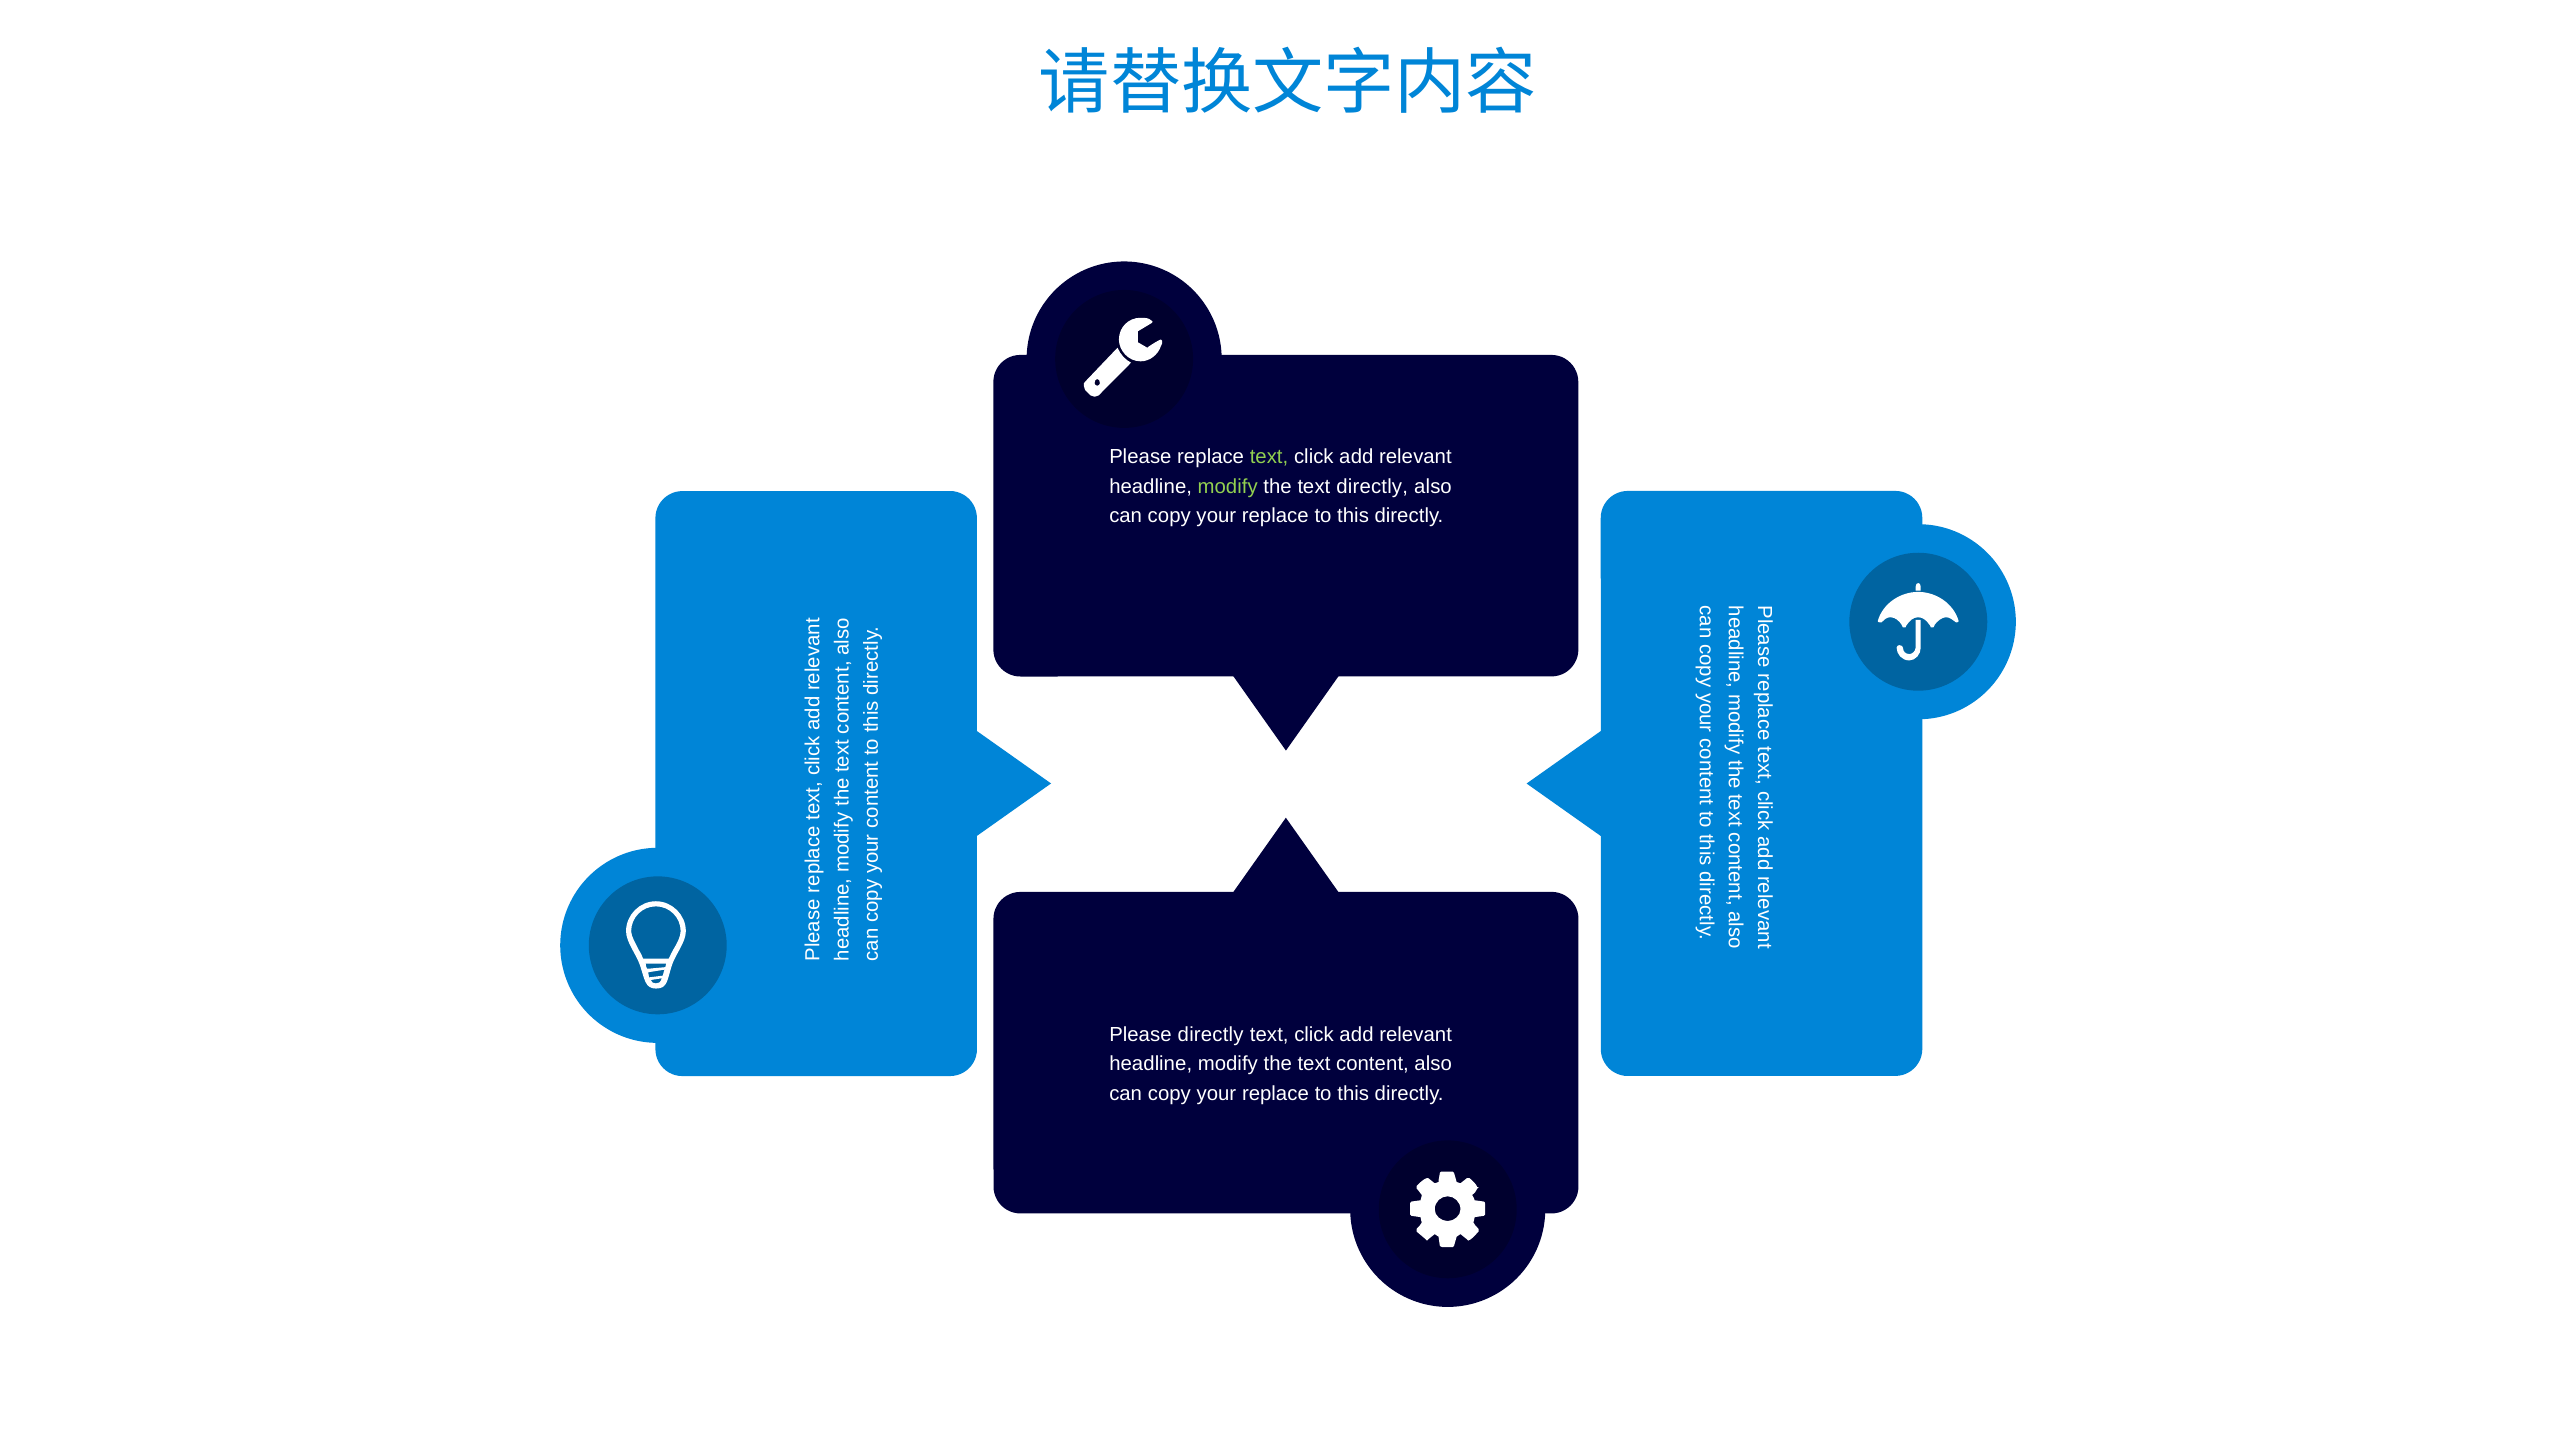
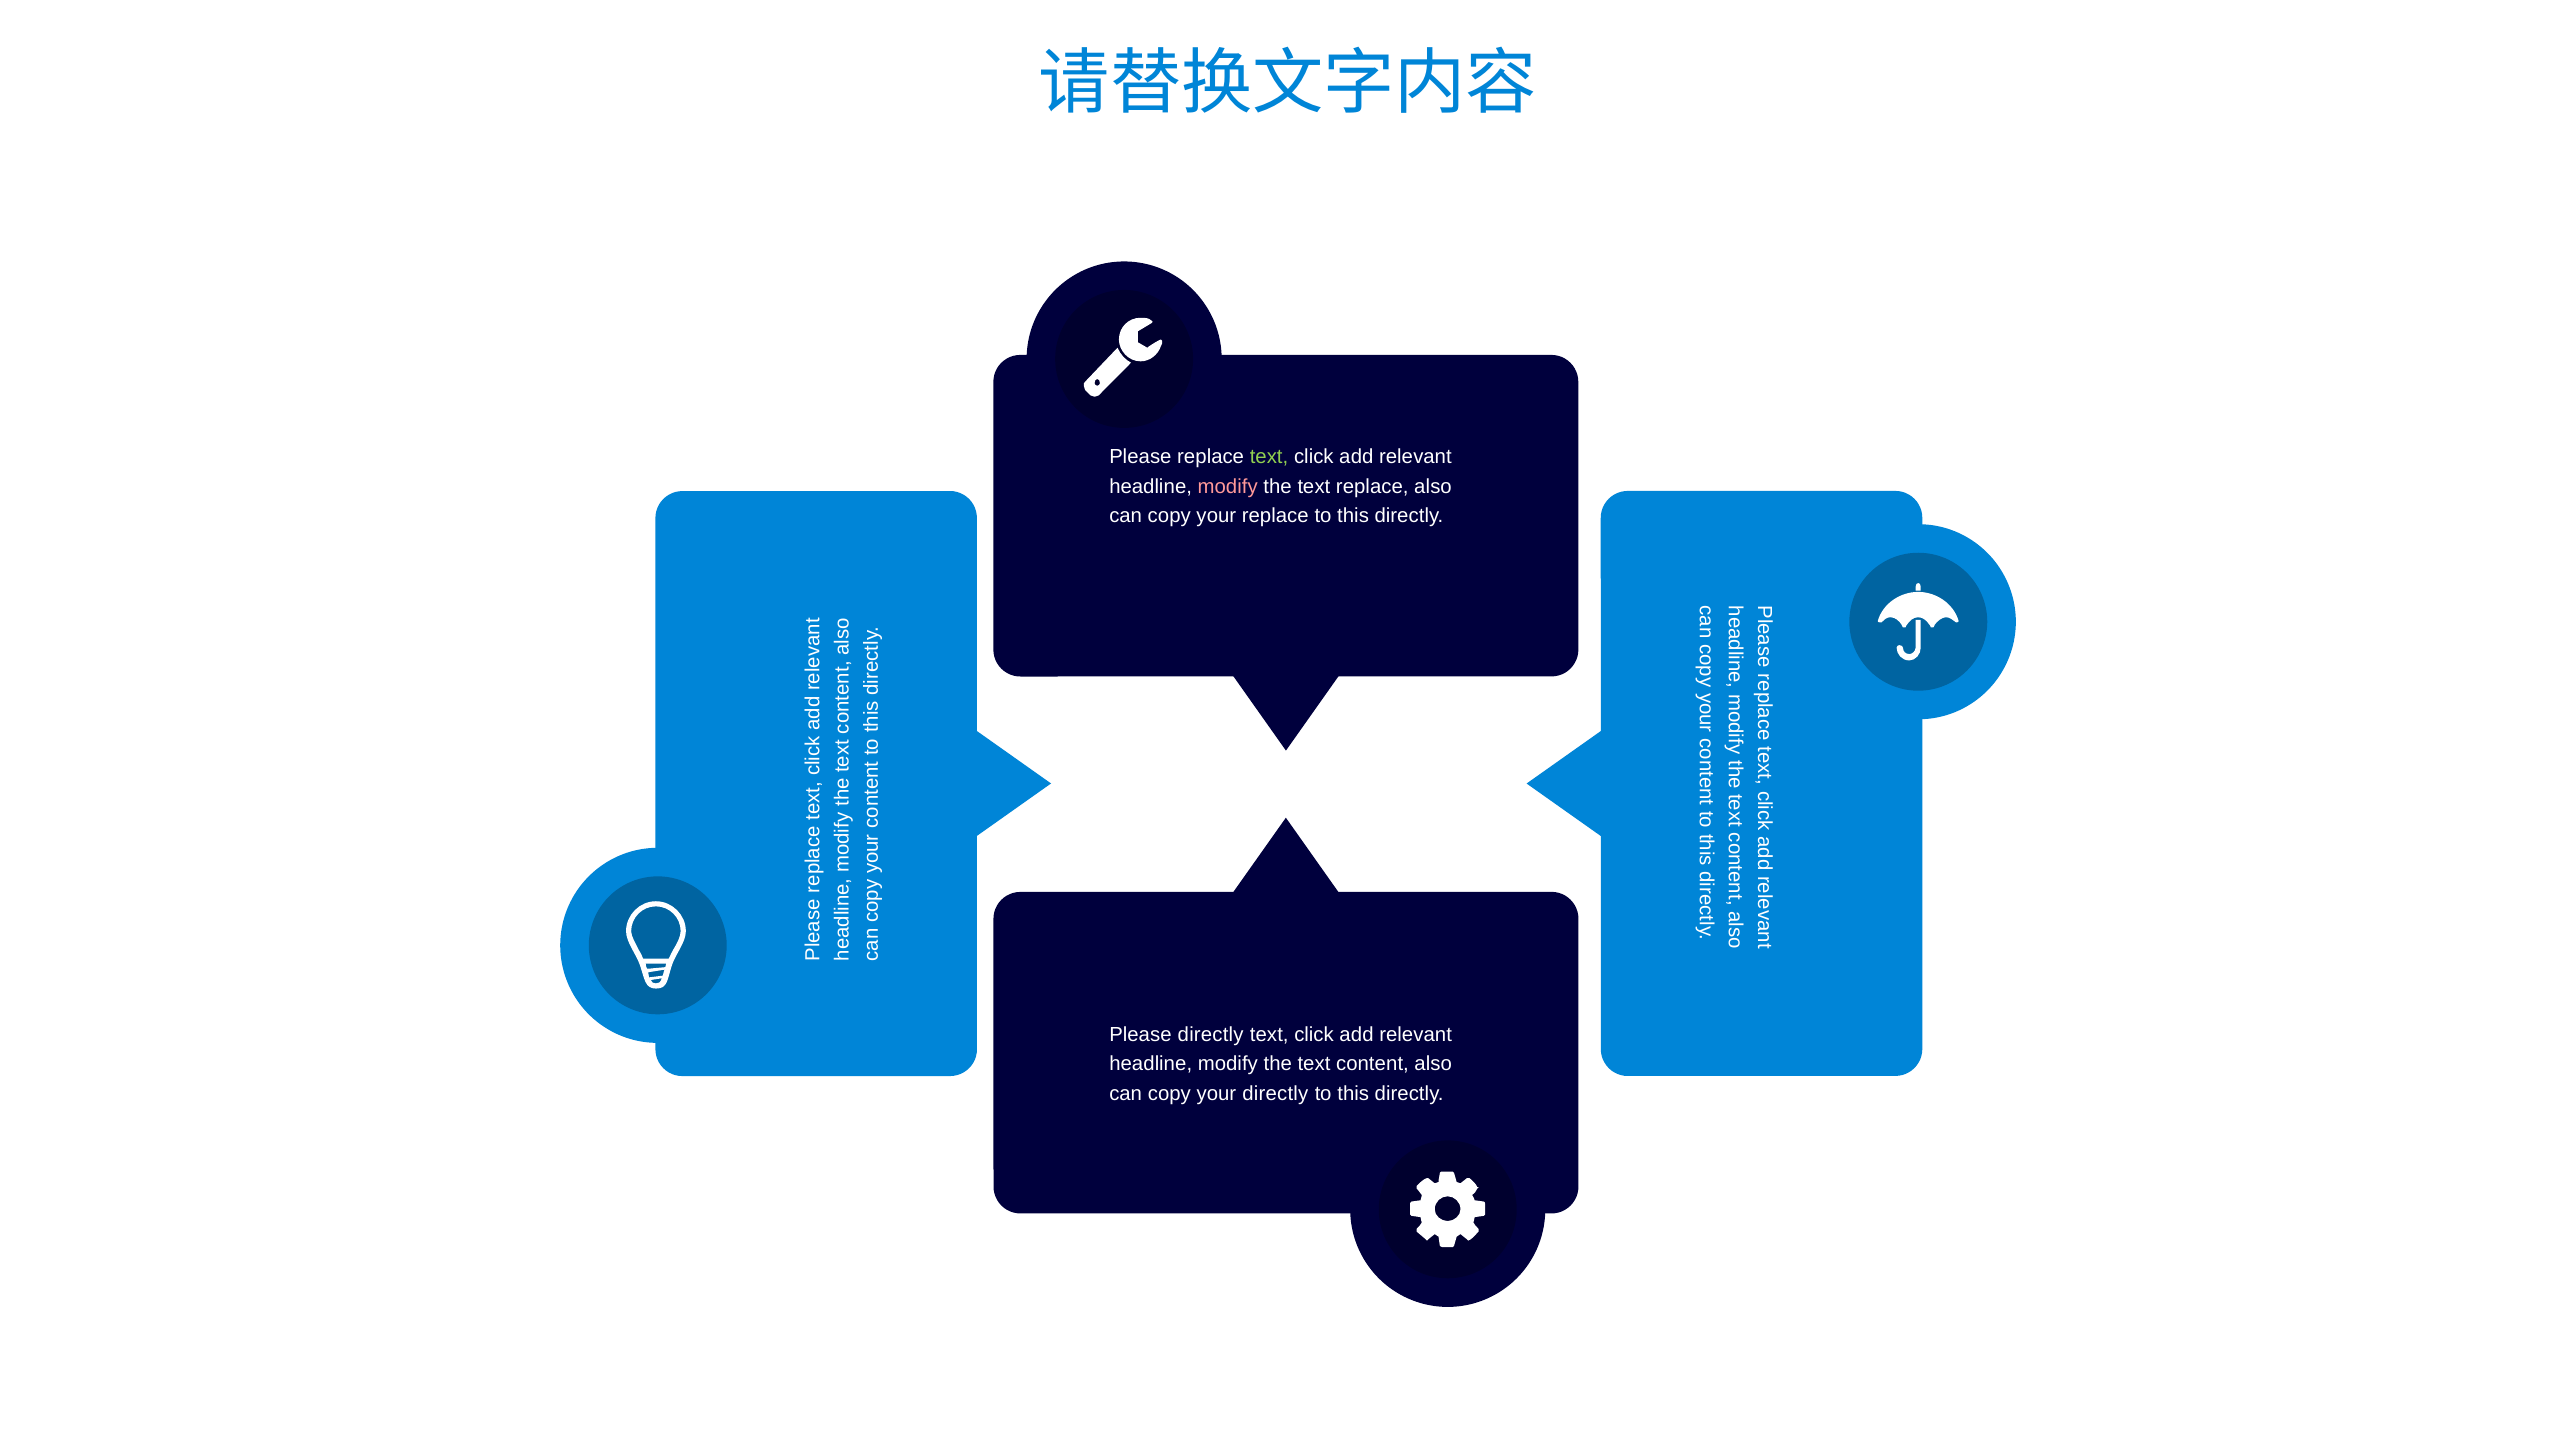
modify at (1228, 486) colour: light green -> pink
text directly: directly -> replace
replace at (1275, 1093): replace -> directly
